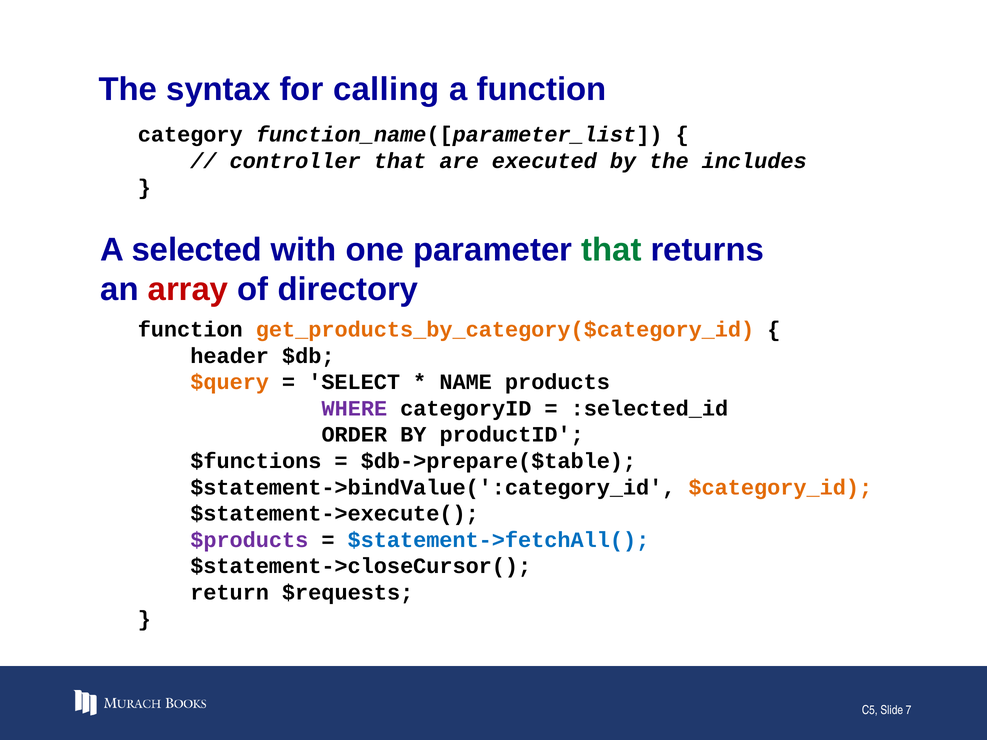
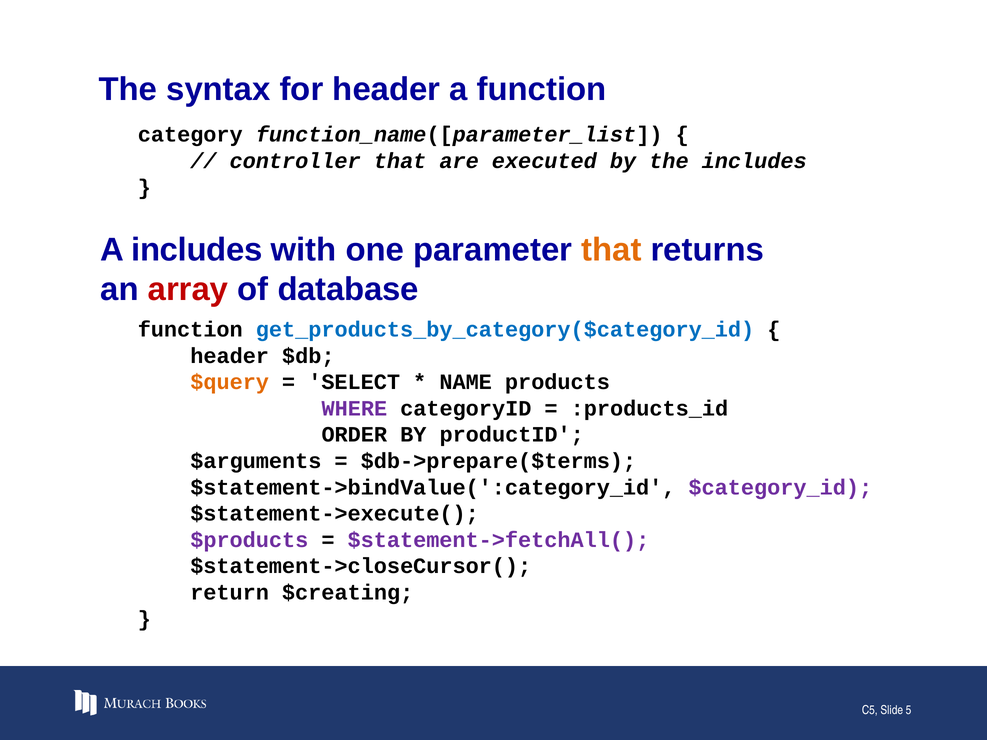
for calling: calling -> header
A selected: selected -> includes
that at (611, 250) colour: green -> orange
directory: directory -> database
get_products_by_category($category_id colour: orange -> blue
:selected_id: :selected_id -> :products_id
$functions: $functions -> $arguments
$db->prepare($table: $db->prepare($table -> $db->prepare($terms
$category_id colour: orange -> purple
$statement->fetchAll( colour: blue -> purple
$requests: $requests -> $creating
7: 7 -> 5
